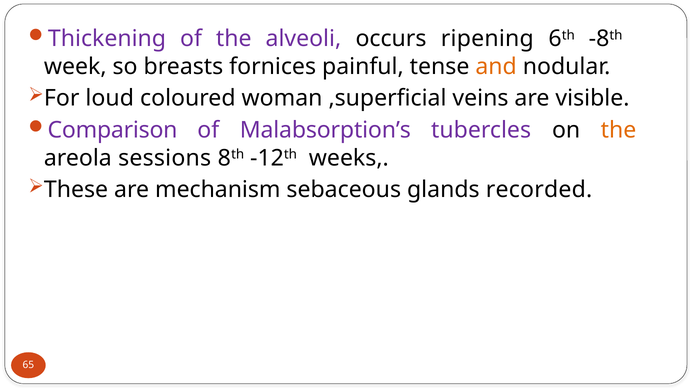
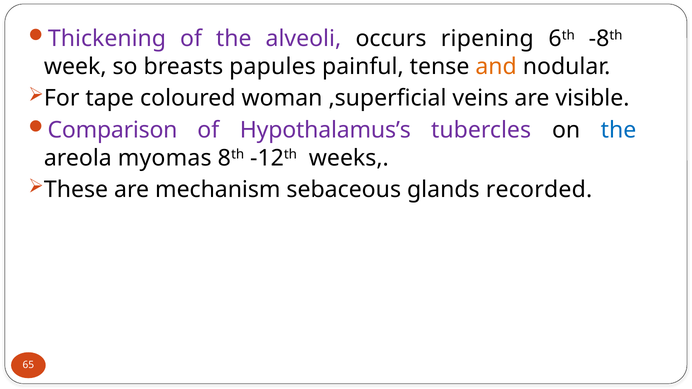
fornices: fornices -> papules
loud: loud -> tape
Malabsorption’s: Malabsorption’s -> Hypothalamus’s
the at (618, 130) colour: orange -> blue
sessions: sessions -> myomas
